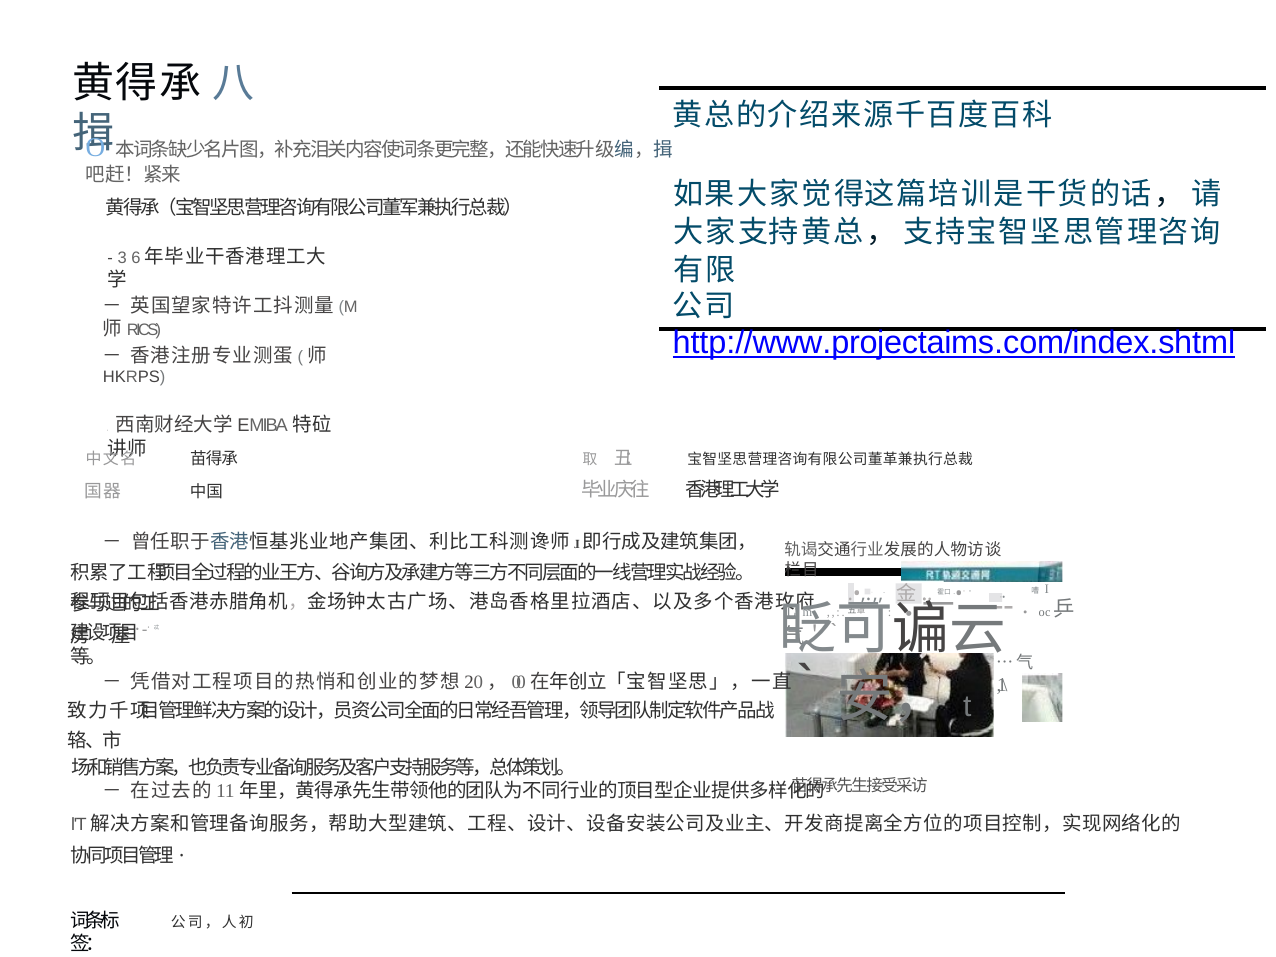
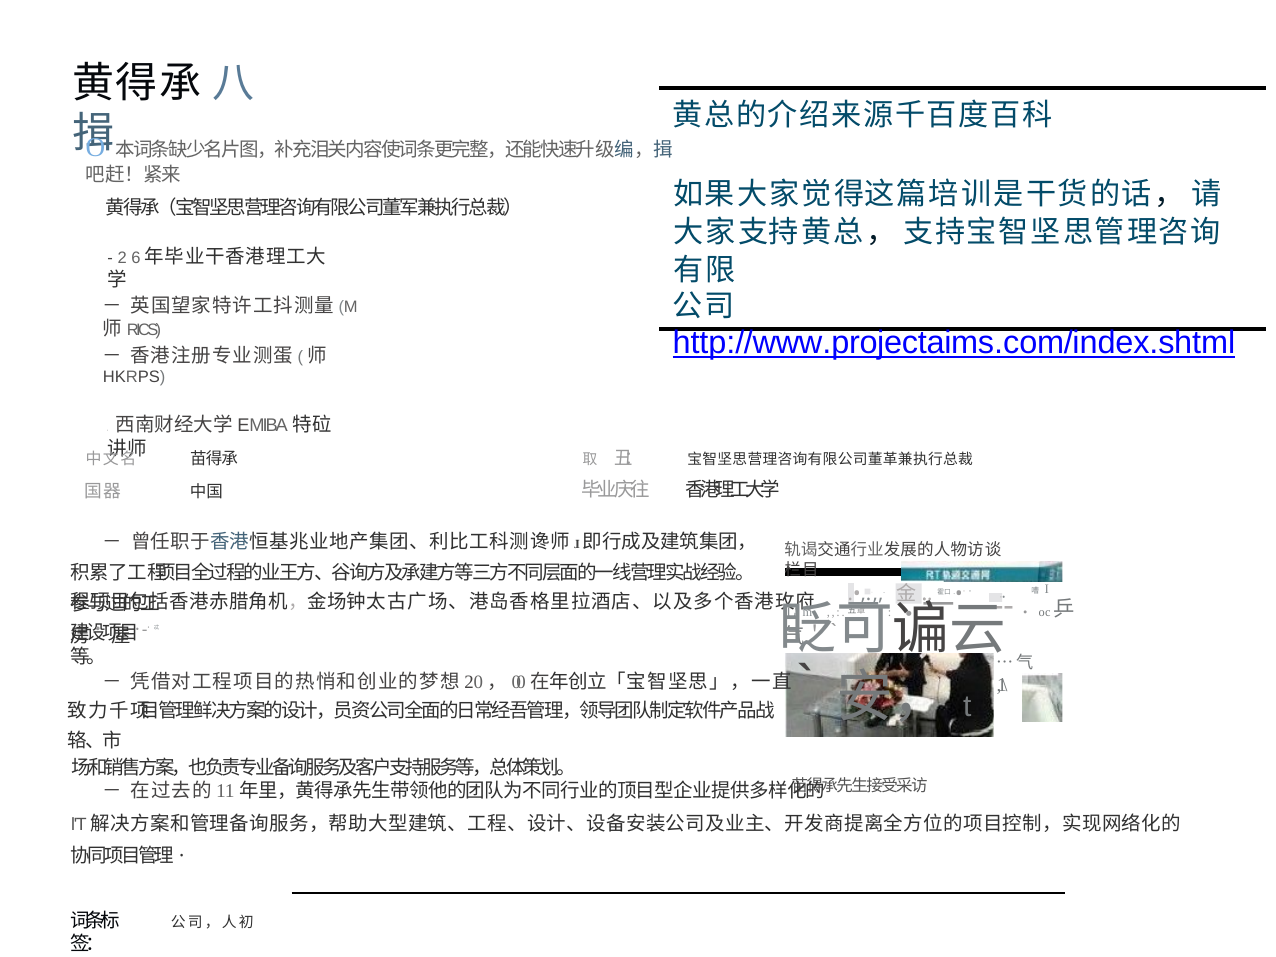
3: 3 -> 2
